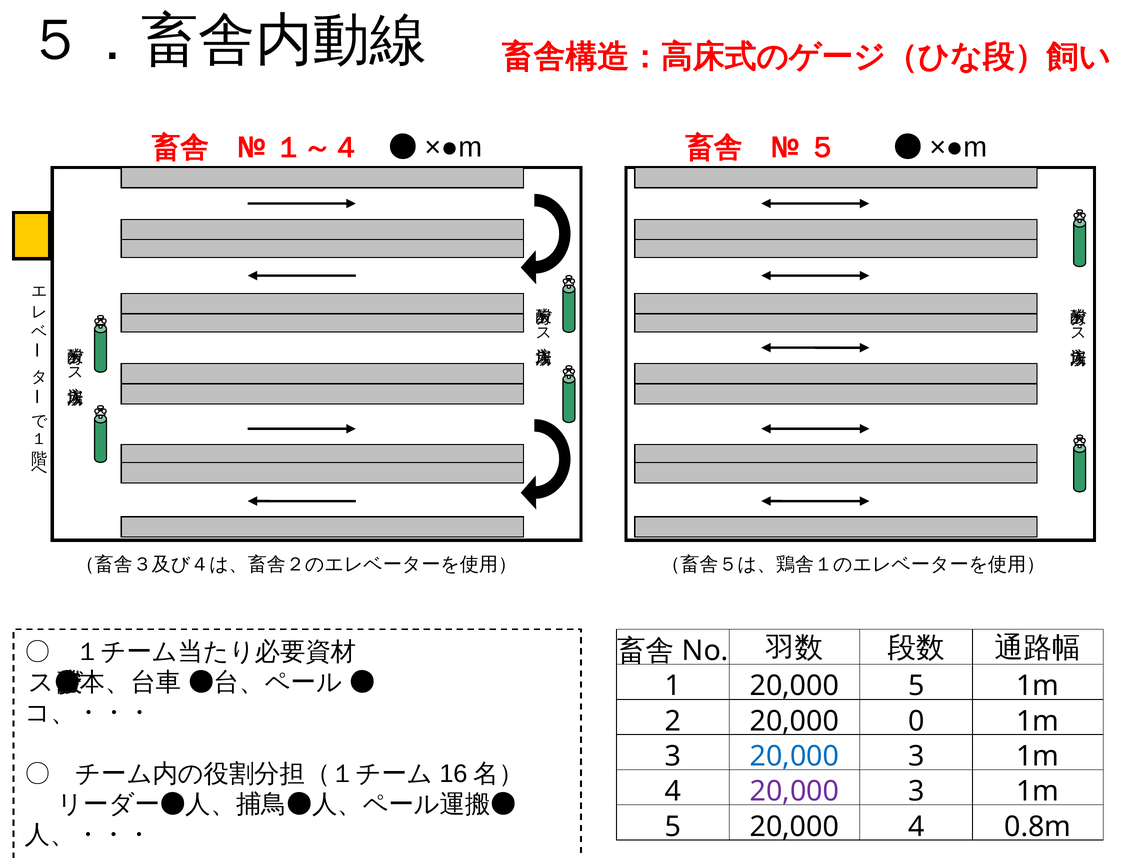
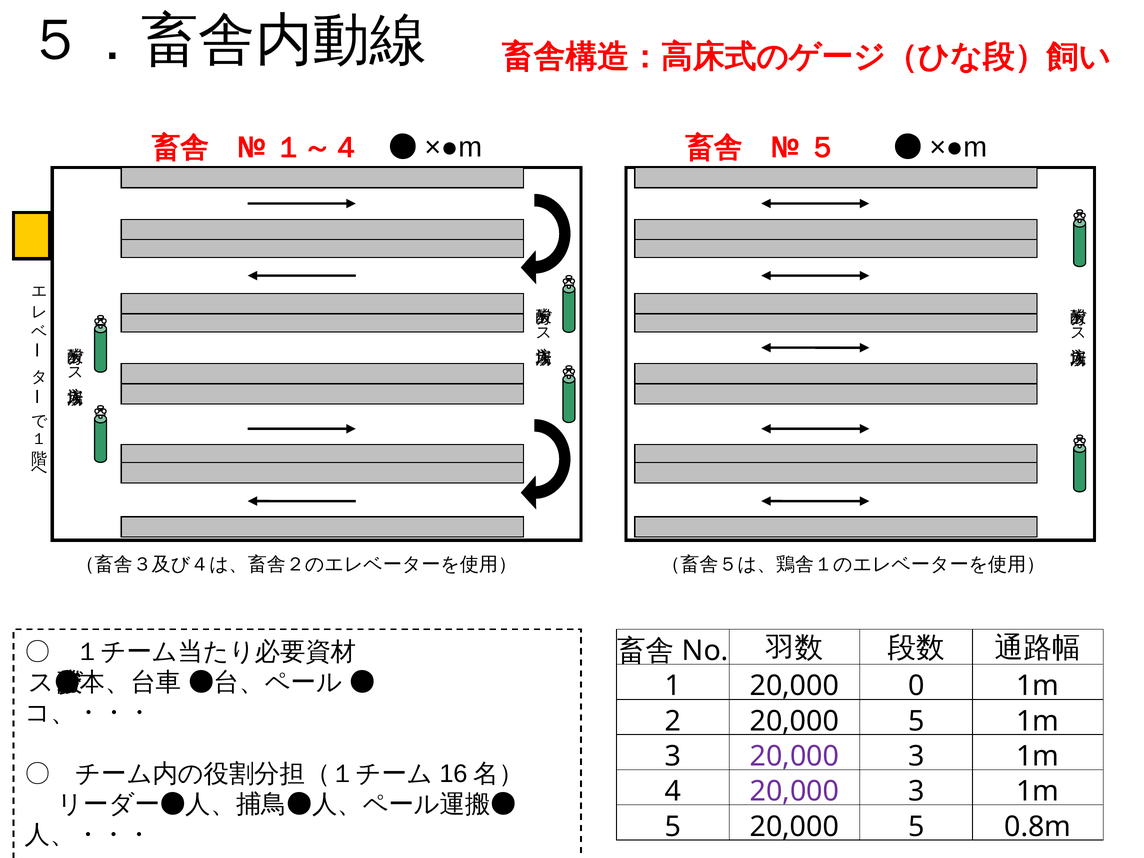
20,000 5: 5 -> 0
2 20,000 0: 0 -> 5
20,000 at (794, 756) colour: blue -> purple
5 20,000 4: 4 -> 5
